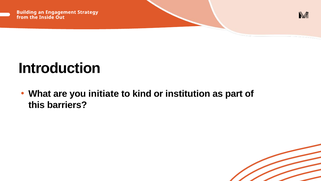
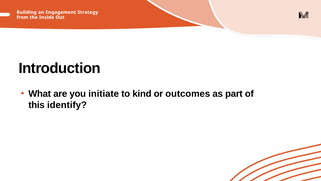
institution: institution -> outcomes
barriers: barriers -> identify
